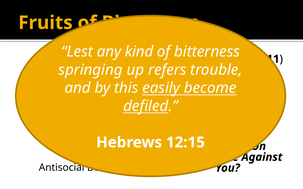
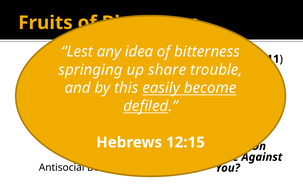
kind: kind -> idea
refers: refers -> share
